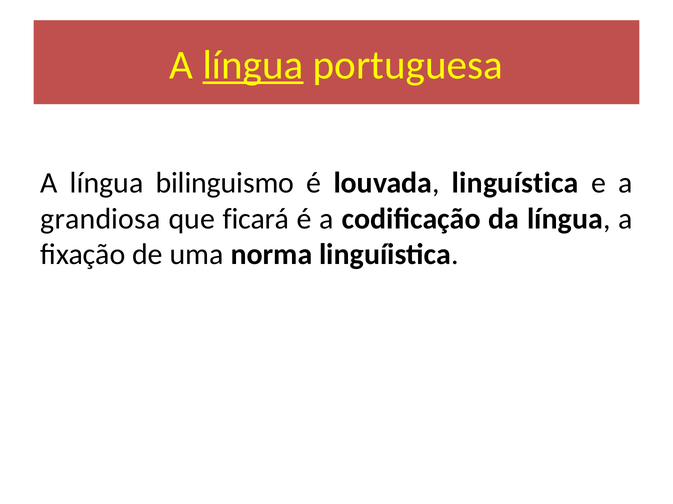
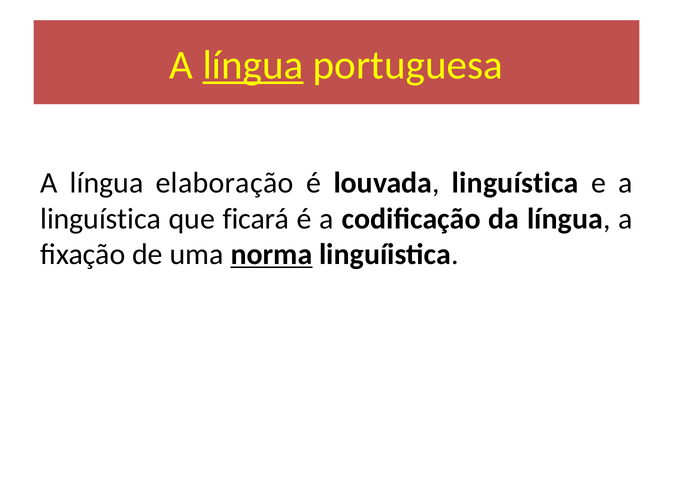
bilinguismo: bilinguismo -> elaboração
grandiosa at (101, 219): grandiosa -> linguística
norma underline: none -> present
